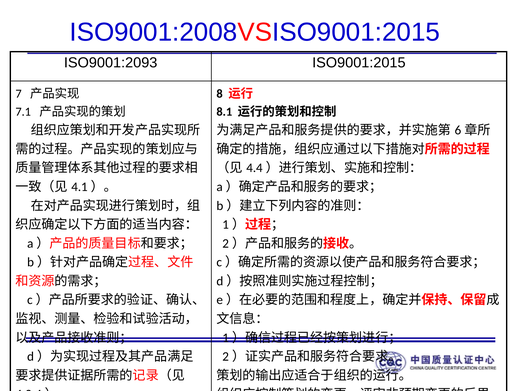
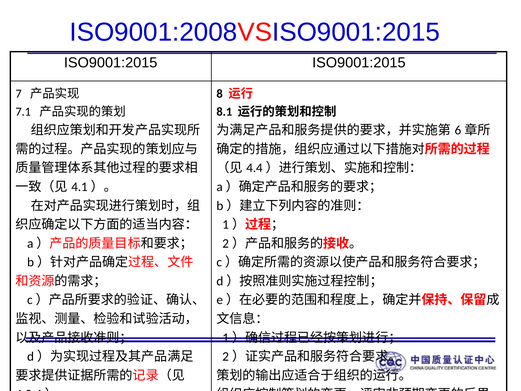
ISO9001:2093 at (111, 63): ISO9001:2093 -> ISO9001:2015
